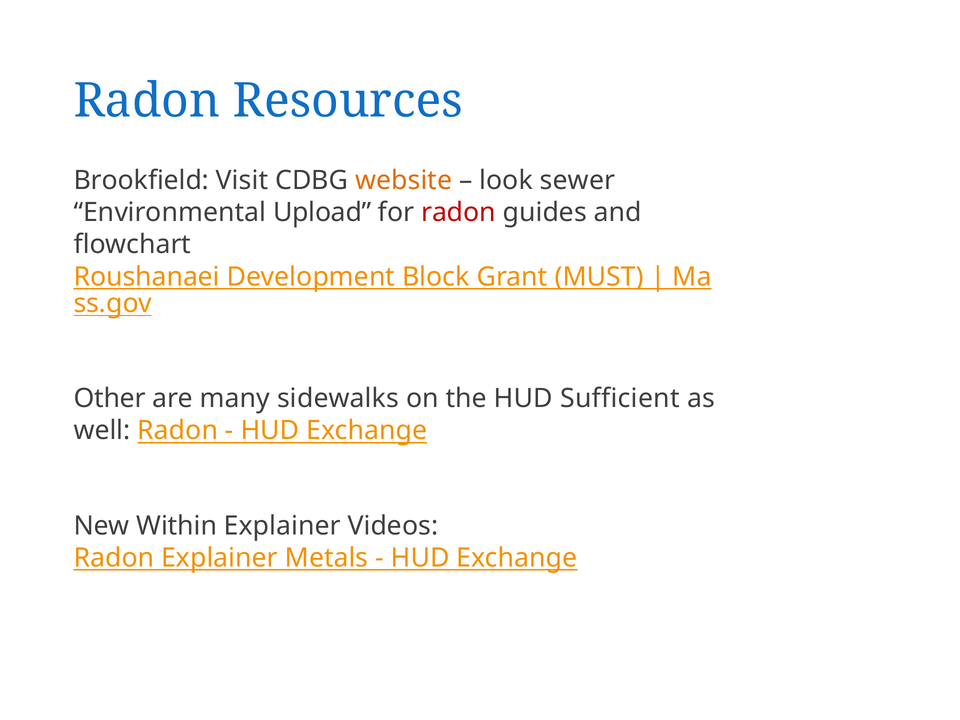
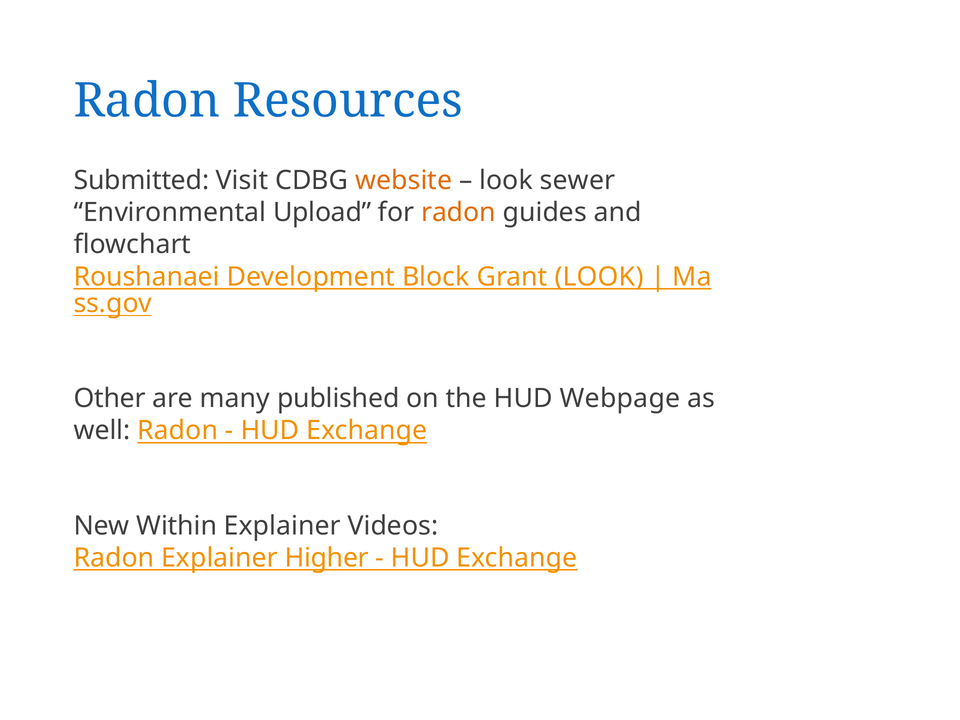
Brookfield: Brookfield -> Submitted
radon at (459, 213) colour: red -> orange
Grant MUST: MUST -> LOOK
sidewalks: sidewalks -> published
Sufficient: Sufficient -> Webpage
Metals: Metals -> Higher
